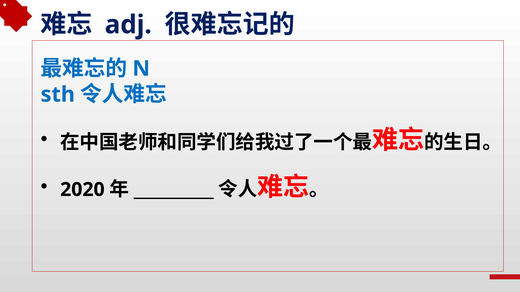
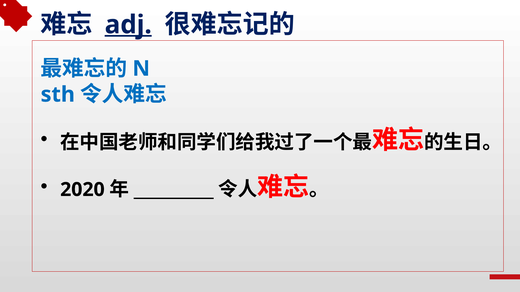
adj underline: none -> present
